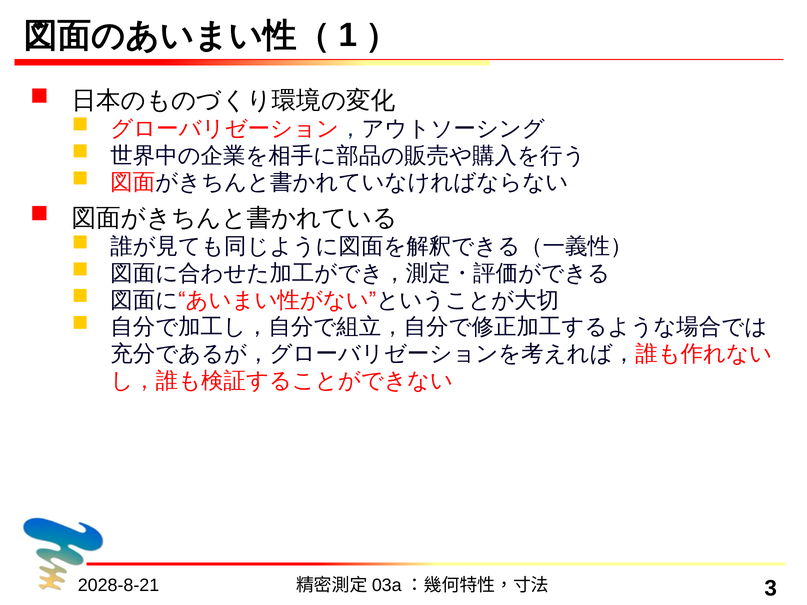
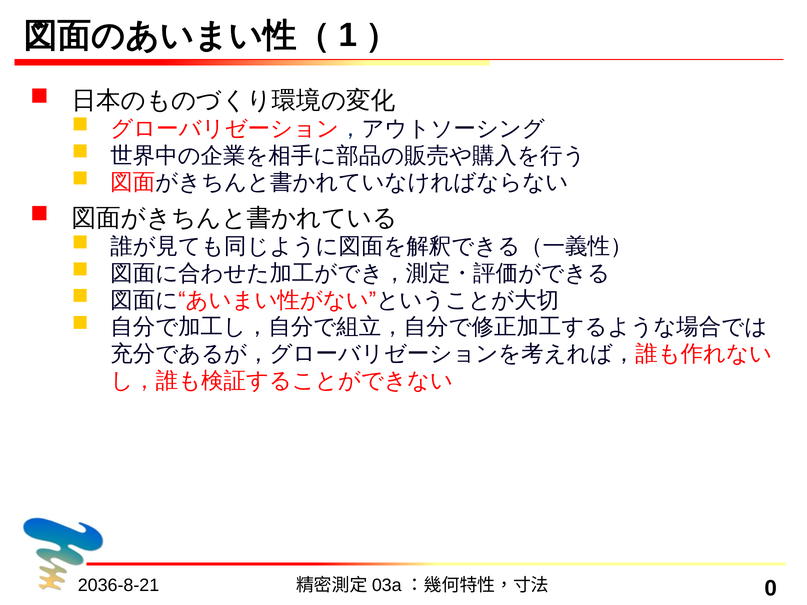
2028-8-21: 2028-8-21 -> 2036-8-21
3: 3 -> 0
